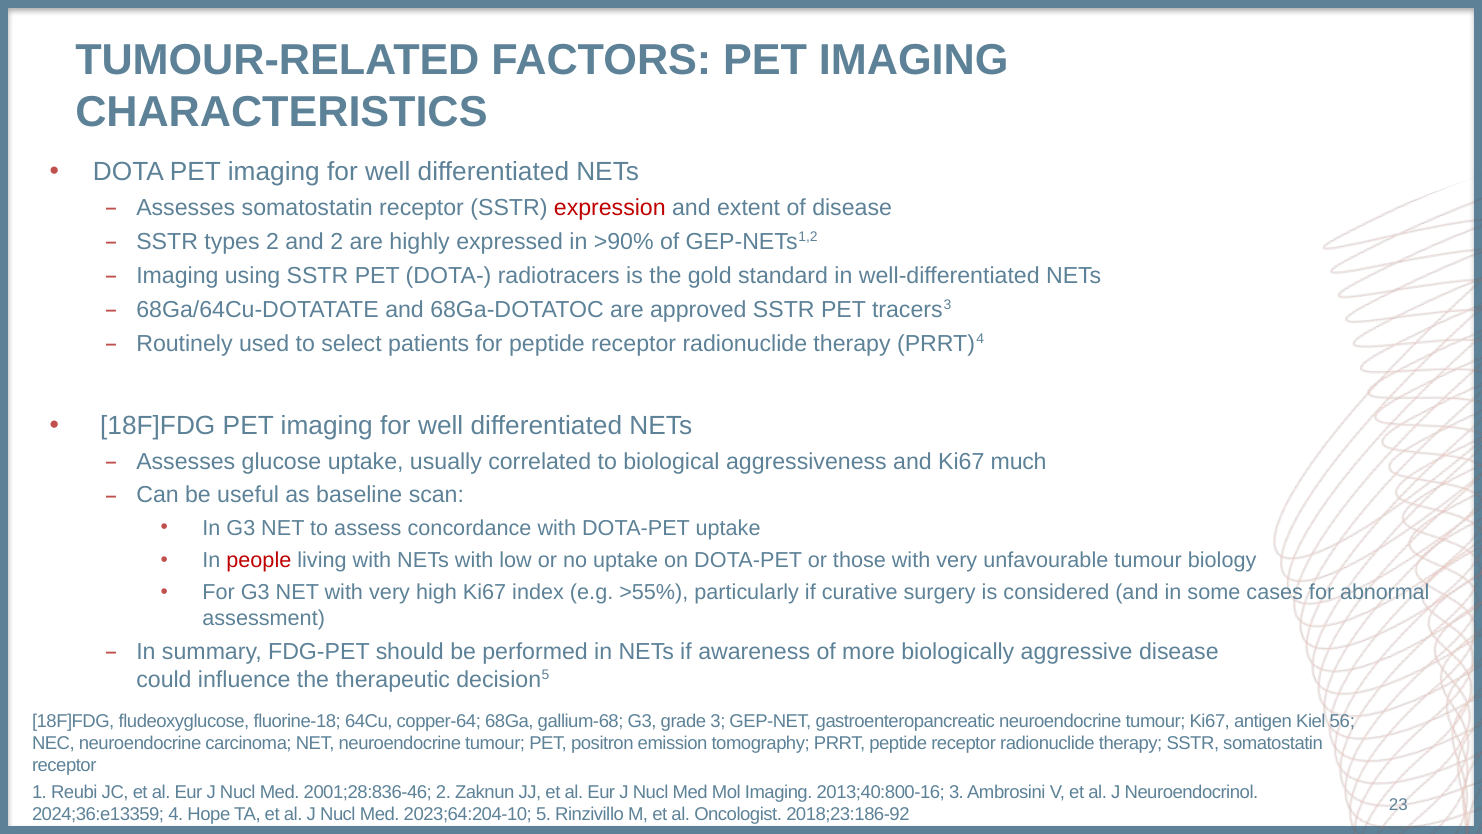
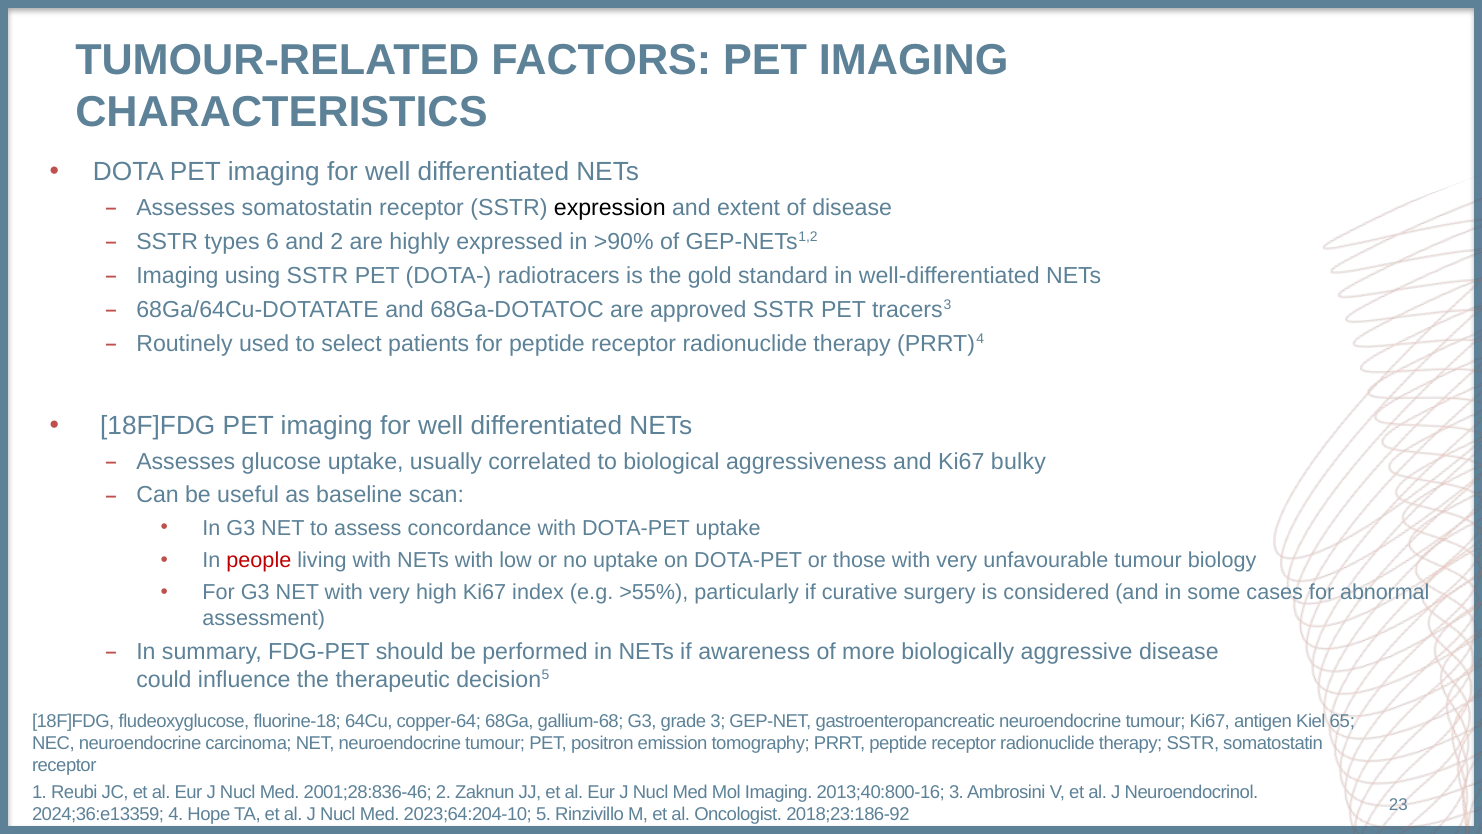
expression colour: red -> black
types 2: 2 -> 6
much: much -> bulky
56: 56 -> 65
